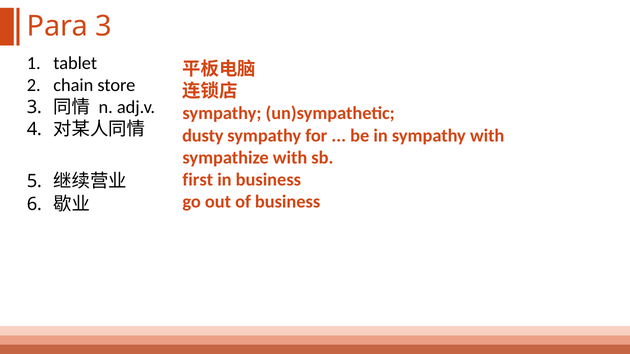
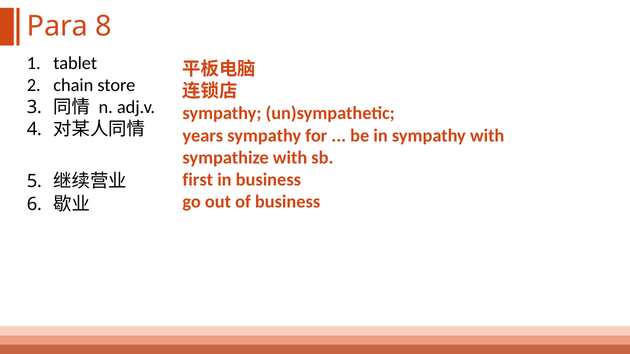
Para 3: 3 -> 8
dusty: dusty -> years
